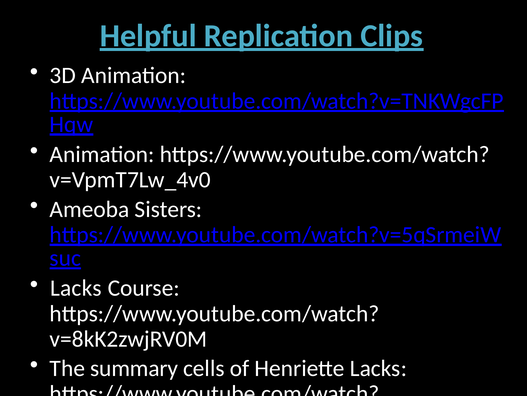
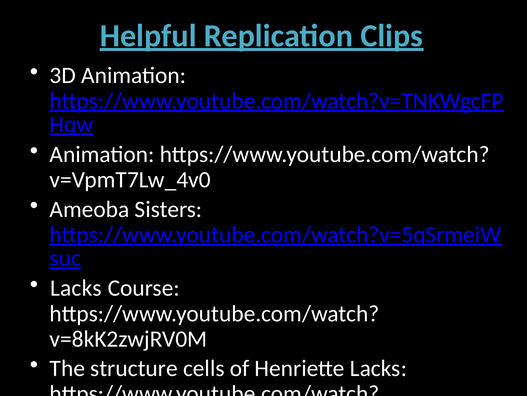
summary: summary -> structure
